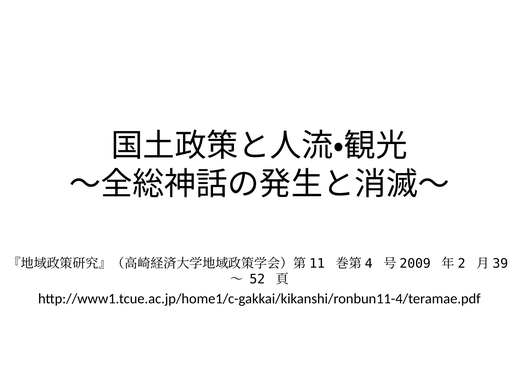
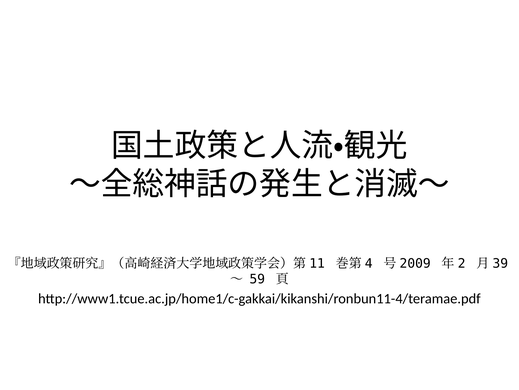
52: 52 -> 59
